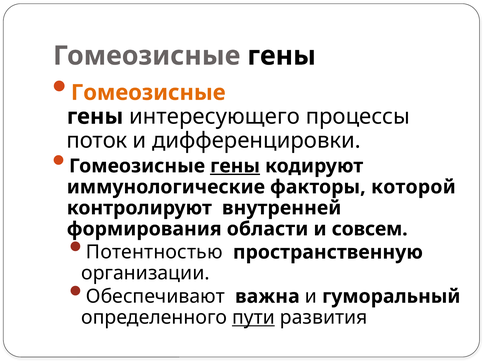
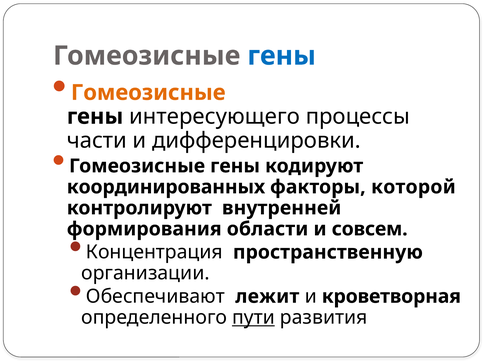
гены at (282, 56) colour: black -> blue
поток: поток -> части
гены at (235, 166) underline: present -> none
иммунологические: иммунологические -> координированных
Потентностью: Потентностью -> Концентрация
важна: важна -> лежит
гуморальный: гуморальный -> кроветворная
